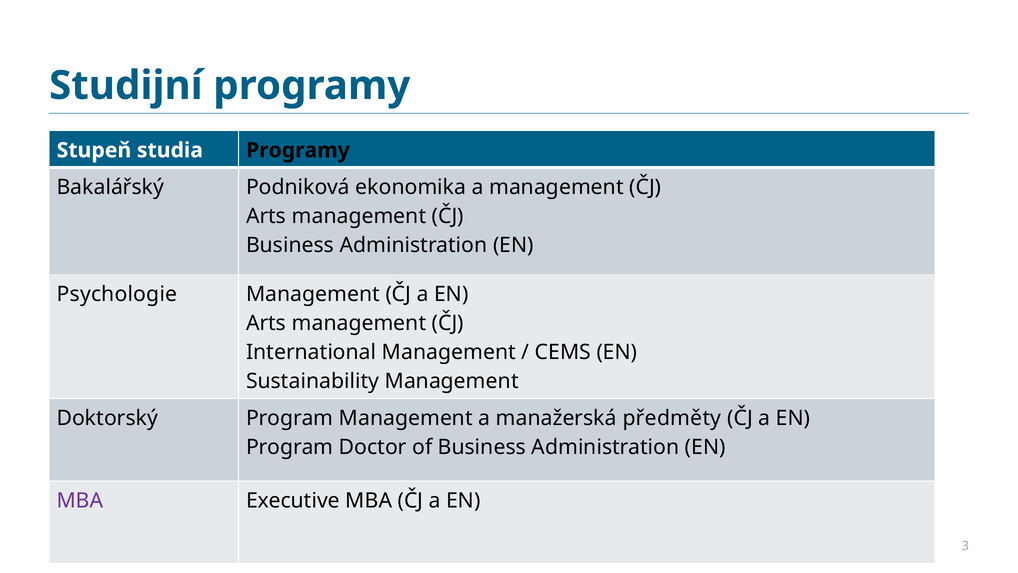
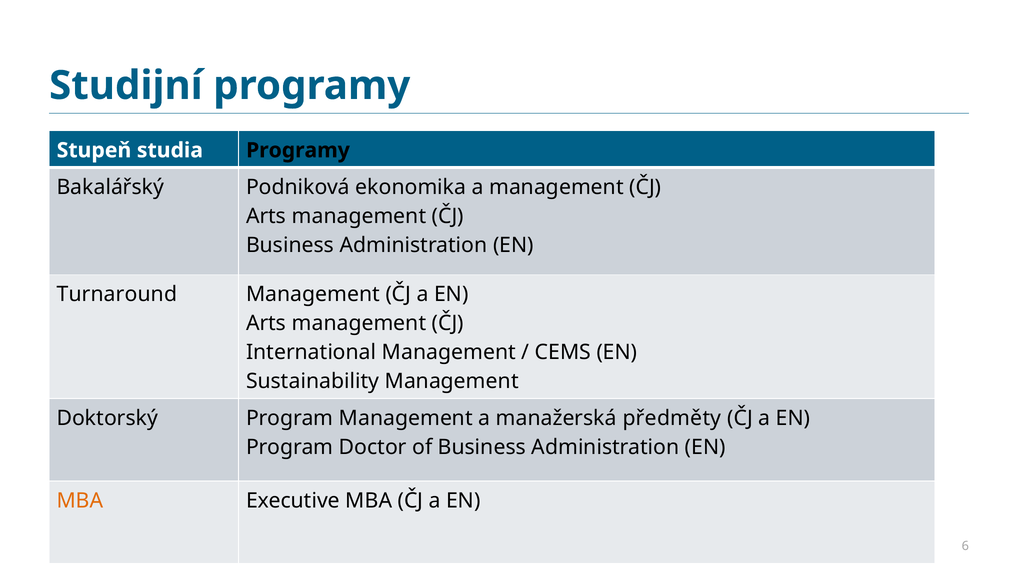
Psychologie: Psychologie -> Turnaround
MBA at (80, 500) colour: purple -> orange
3: 3 -> 6
